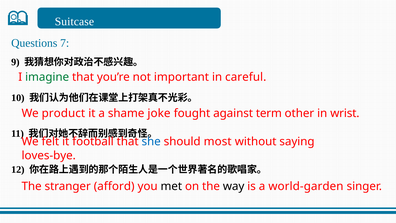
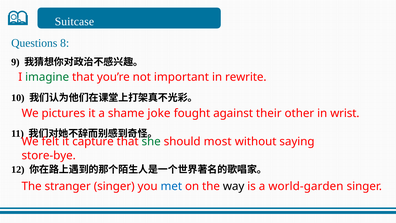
7: 7 -> 8
careful: careful -> rewrite
product: product -> pictures
term: term -> their
football: football -> capture
she colour: blue -> green
loves-bye: loves-bye -> store-bye
stranger afford: afford -> singer
met colour: black -> blue
